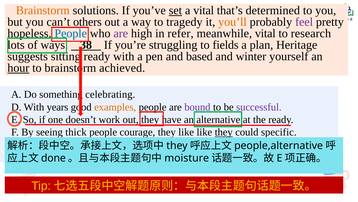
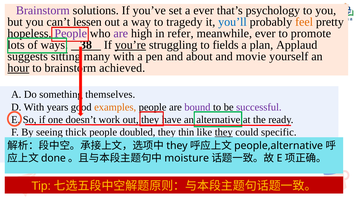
Brainstorm at (43, 10) colour: orange -> purple
set underline: present -> none
a vital: vital -> ever
determined: determined -> psychology
others: others -> lessen
you’ll colour: orange -> blue
feel colour: purple -> orange
People at (71, 33) colour: blue -> purple
meanwhile vital: vital -> ever
research: research -> promote
you’re underline: none -> present
Heritage: Heritage -> Applaud
ready at (97, 56): ready -> many
based: based -> about
and winter: winter -> movie
celebrating: celebrating -> themselves
courage: courage -> doubled
they like: like -> thin
